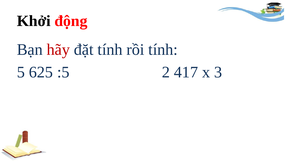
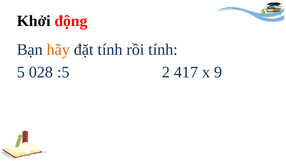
hãy colour: red -> orange
625: 625 -> 028
3: 3 -> 9
